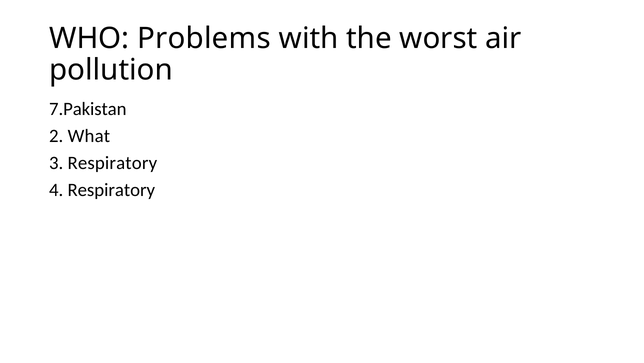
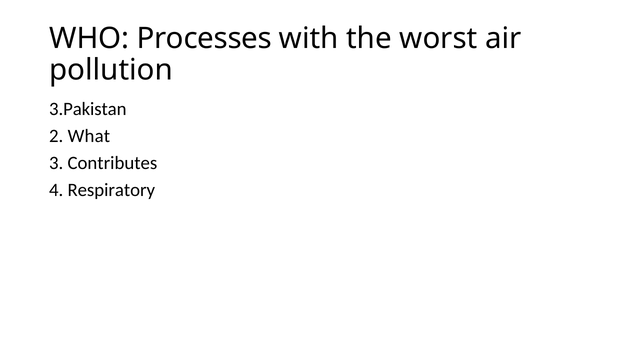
Problems: Problems -> Processes
7.Pakistan: 7.Pakistan -> 3.Pakistan
3 Respiratory: Respiratory -> Contributes
